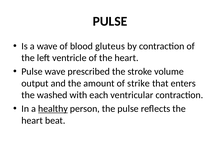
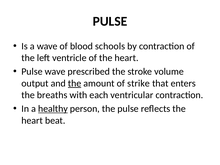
gluteus: gluteus -> schools
the at (75, 83) underline: none -> present
washed: washed -> breaths
